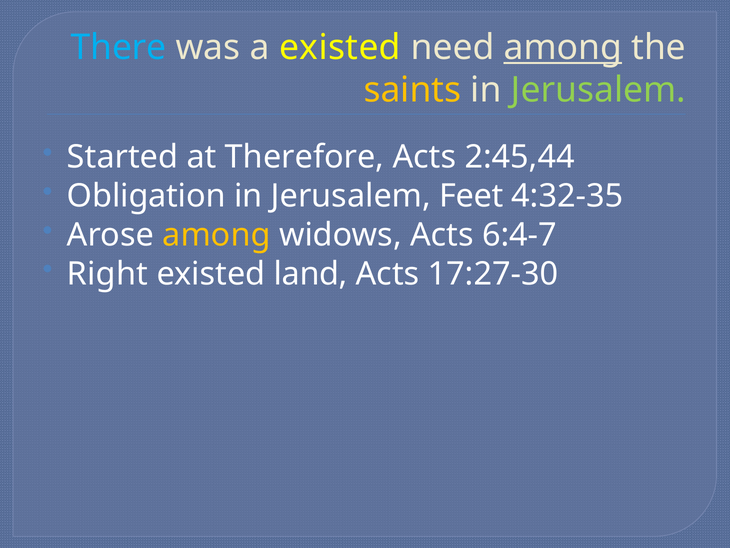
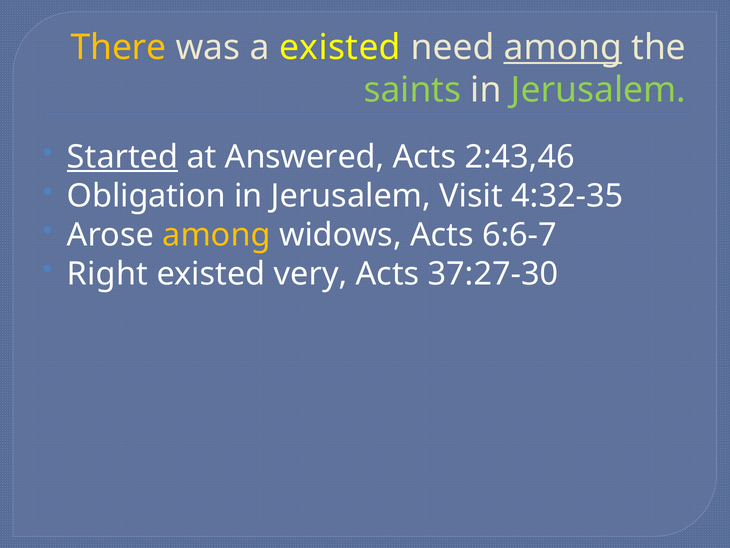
There colour: light blue -> yellow
saints colour: yellow -> light green
Started underline: none -> present
Therefore: Therefore -> Answered
2:45,44: 2:45,44 -> 2:43,46
Feet: Feet -> Visit
6:4-7: 6:4-7 -> 6:6-7
land: land -> very
17:27-30: 17:27-30 -> 37:27-30
